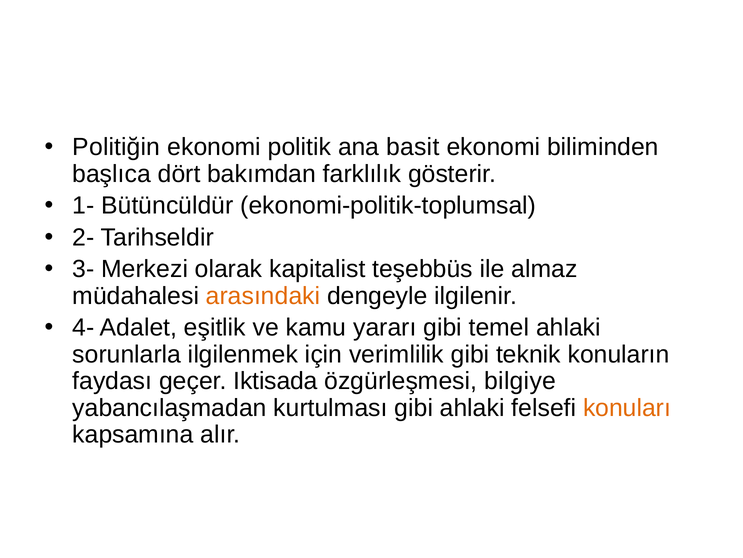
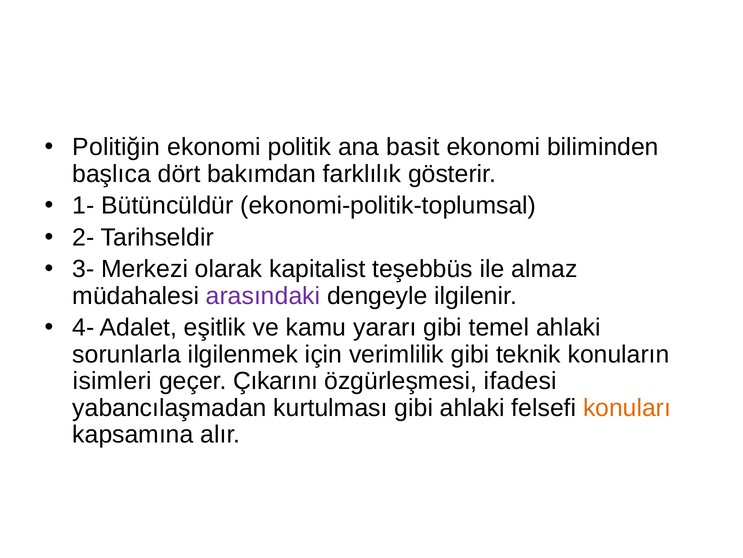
arasındaki colour: orange -> purple
faydası: faydası -> isimleri
Iktisada: Iktisada -> Çıkarını
bilgiye: bilgiye -> ifadesi
